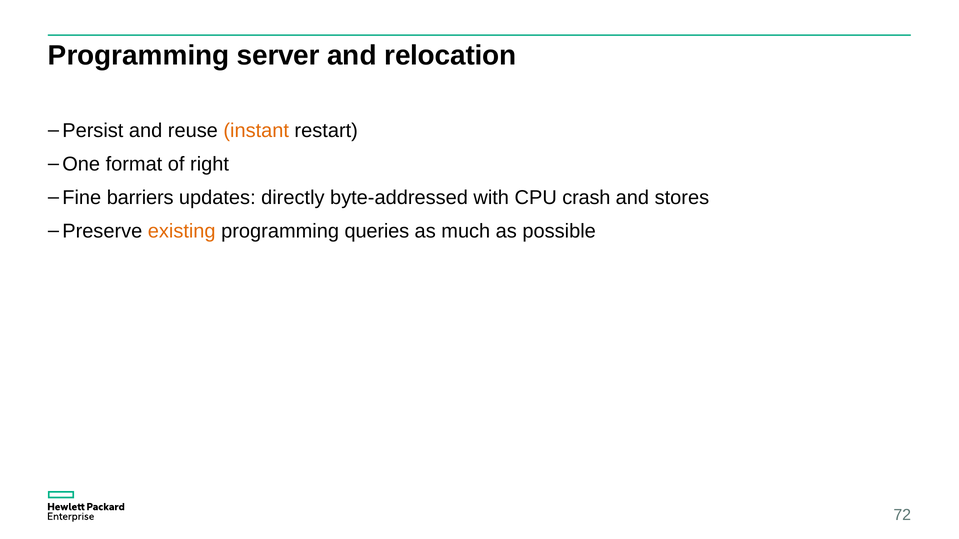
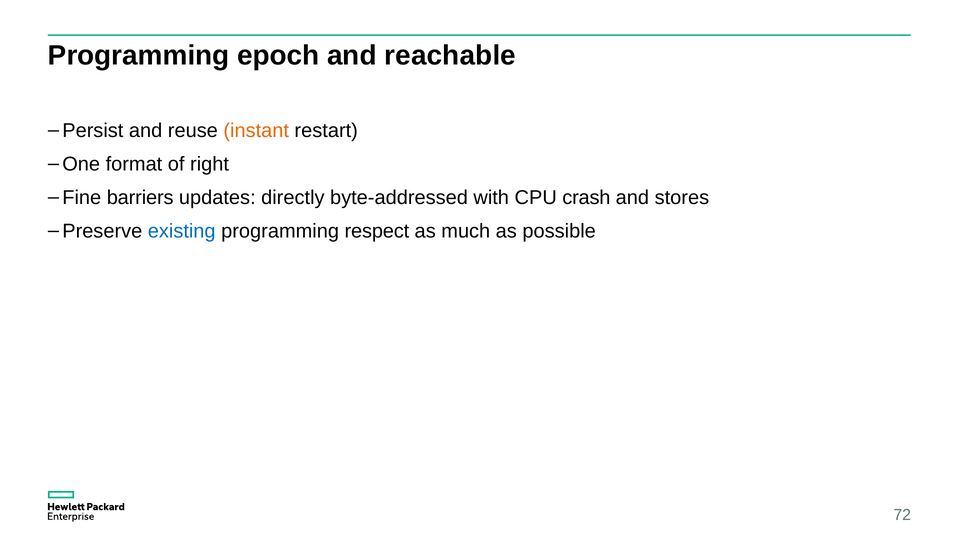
server: server -> epoch
relocation: relocation -> reachable
existing colour: orange -> blue
queries: queries -> respect
